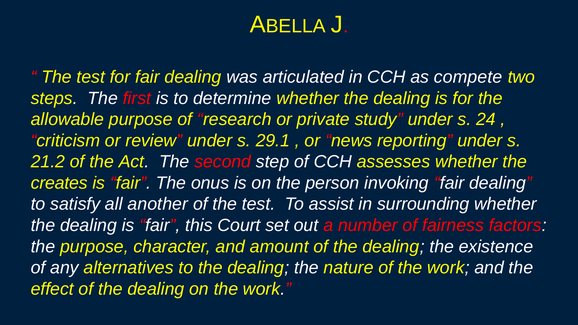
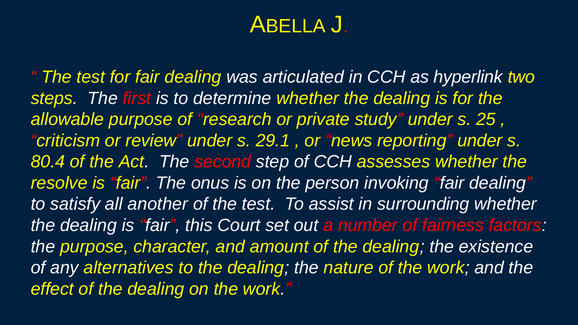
compete: compete -> hyperlink
24: 24 -> 25
21.2: 21.2 -> 80.4
creates: creates -> resolve
